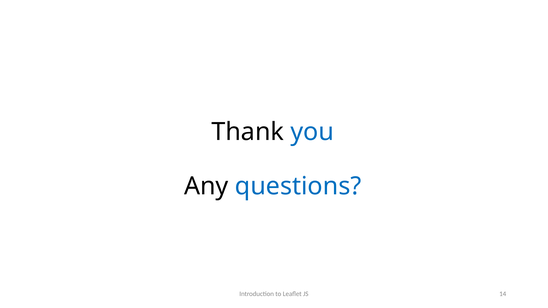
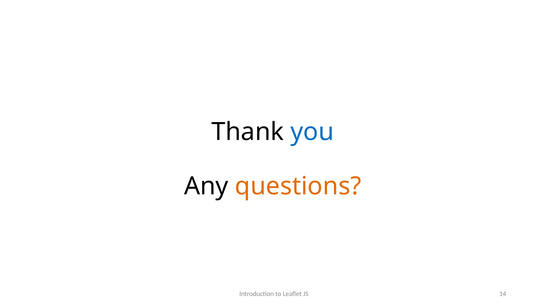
questions colour: blue -> orange
